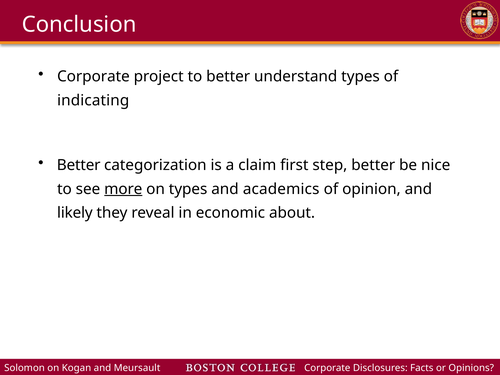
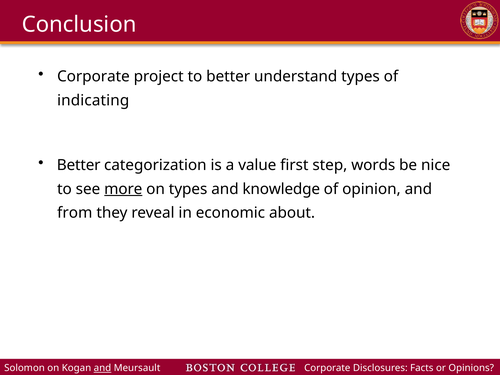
claim: claim -> value
step better: better -> words
academics: academics -> knowledge
likely: likely -> from
and at (102, 368) underline: none -> present
